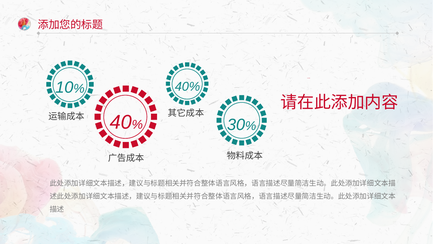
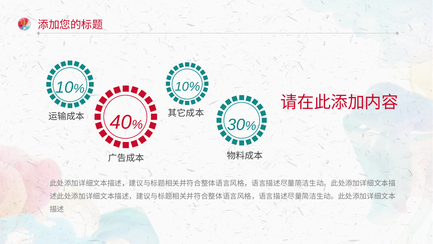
40%: 40% -> 10%
